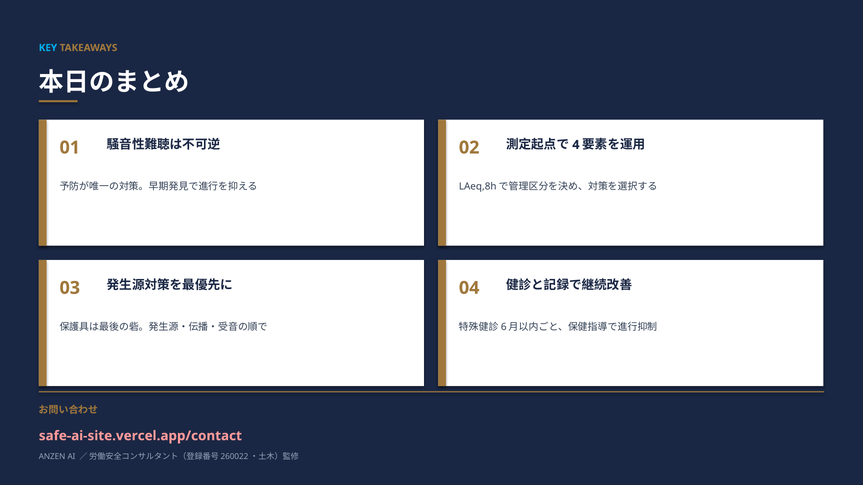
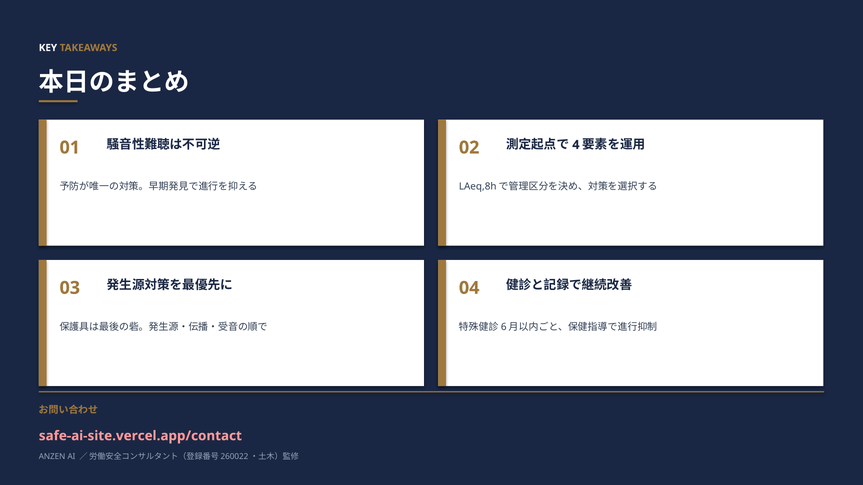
KEY colour: light blue -> white
